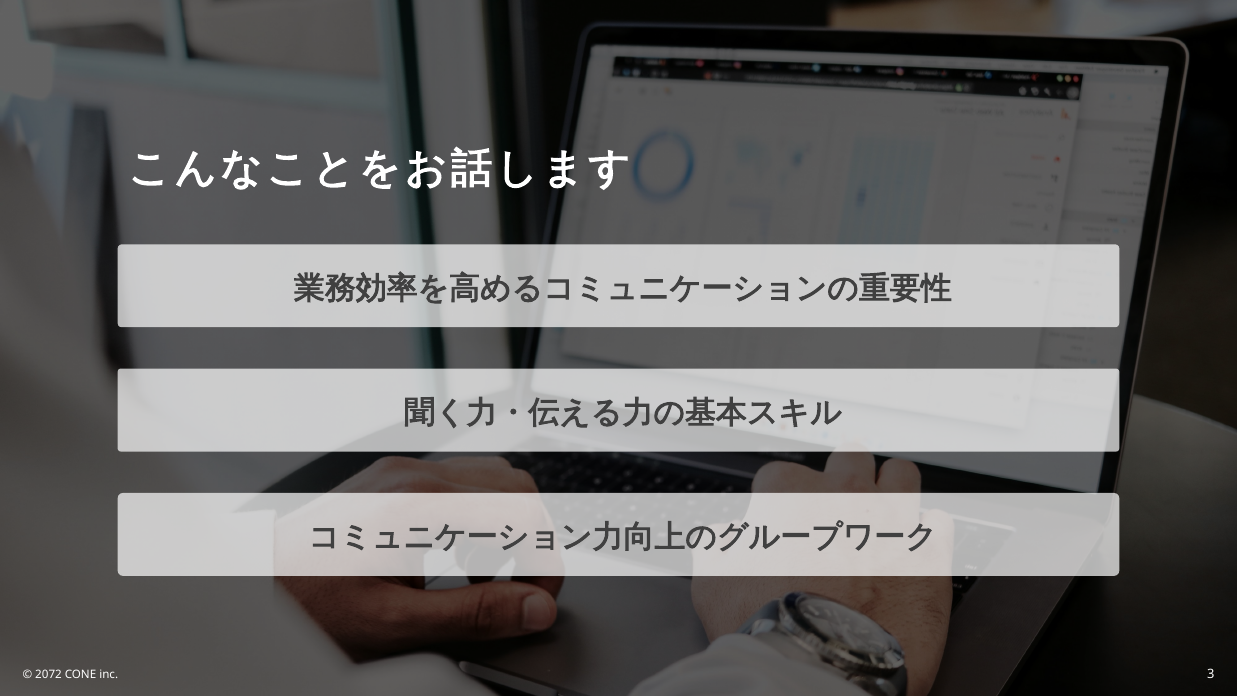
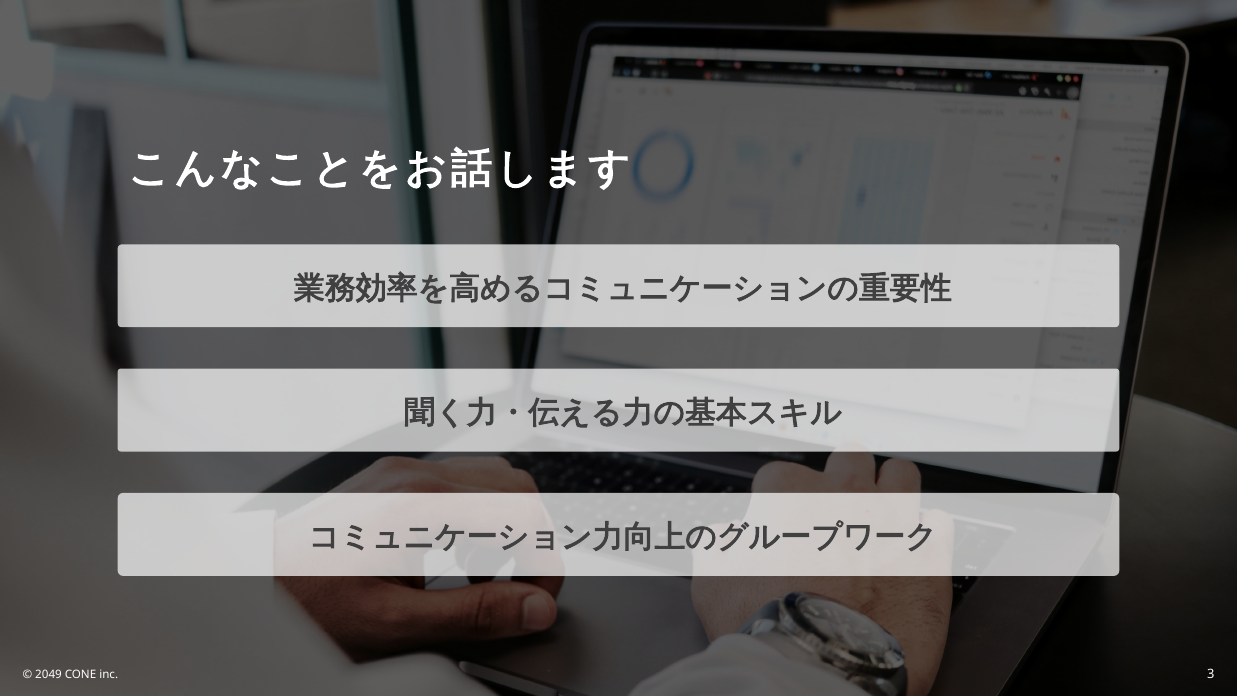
2072: 2072 -> 2049
